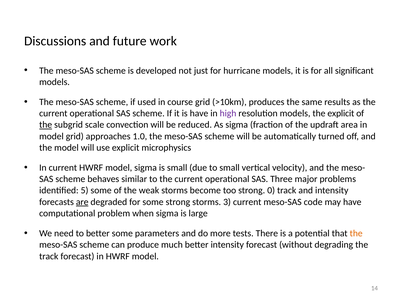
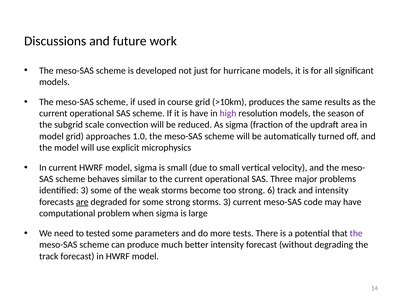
the explicit: explicit -> season
the at (46, 125) underline: present -> none
identified 5: 5 -> 3
0: 0 -> 6
to better: better -> tested
the at (356, 233) colour: orange -> purple
